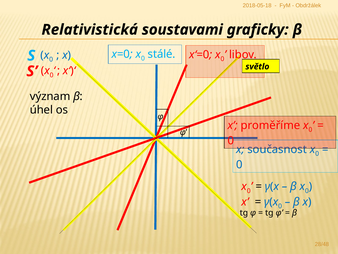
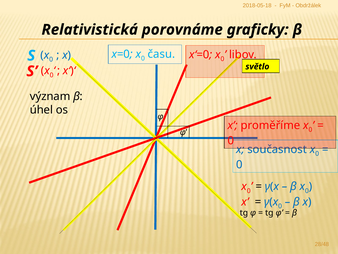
soustavami: soustavami -> porovnáme
stálé: stálé -> času
